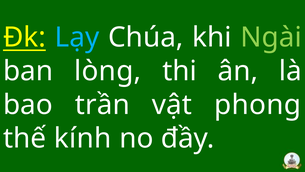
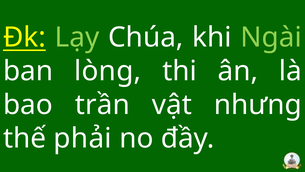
Lạy colour: light blue -> light green
phong: phong -> nhưng
kính: kính -> phải
